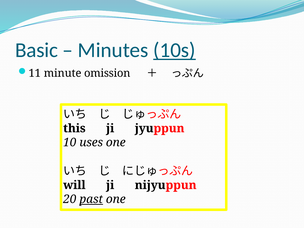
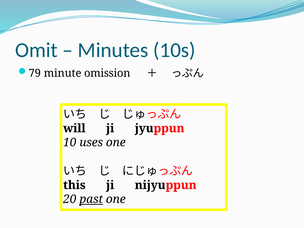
Basic: Basic -> Omit
10s underline: present -> none
11: 11 -> 79
this: this -> will
will: will -> this
